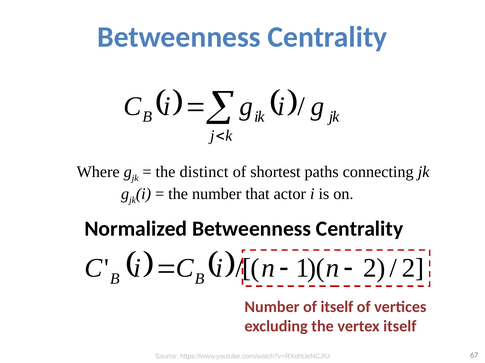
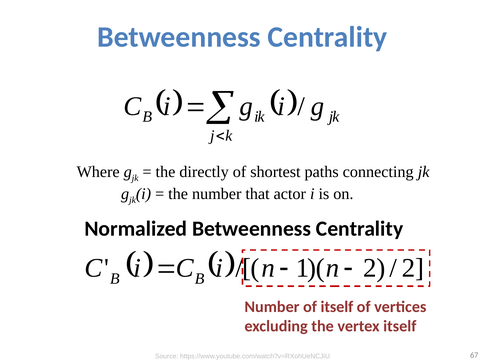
distinct: distinct -> directly
